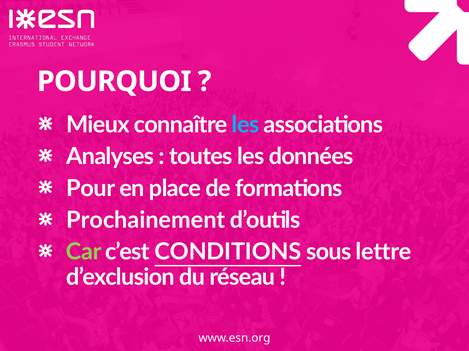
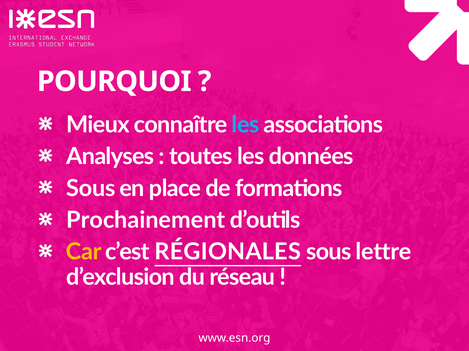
Pour at (91, 189): Pour -> Sous
Car colour: light green -> yellow
CONDITIONS: CONDITIONS -> RÉGIONALES
